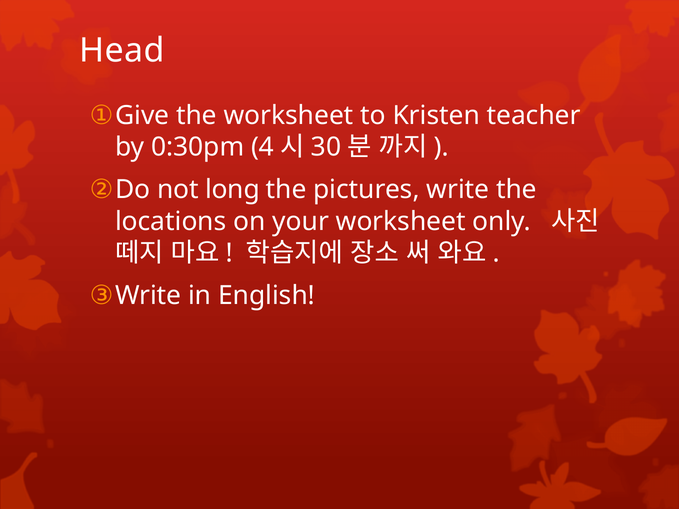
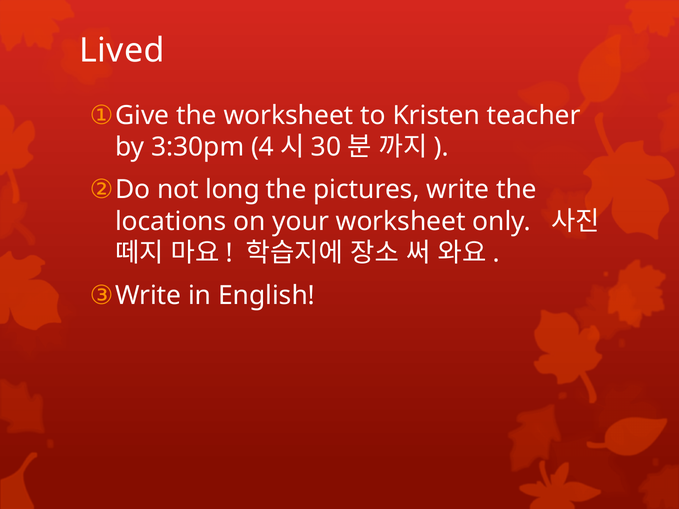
Head: Head -> Lived
0:30pm: 0:30pm -> 3:30pm
